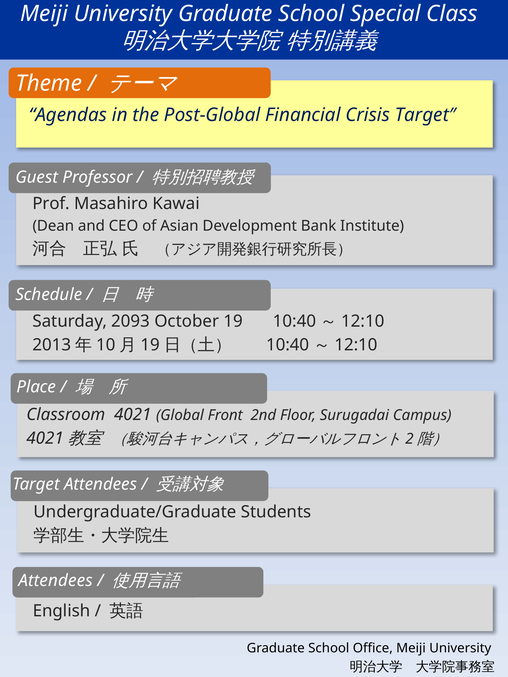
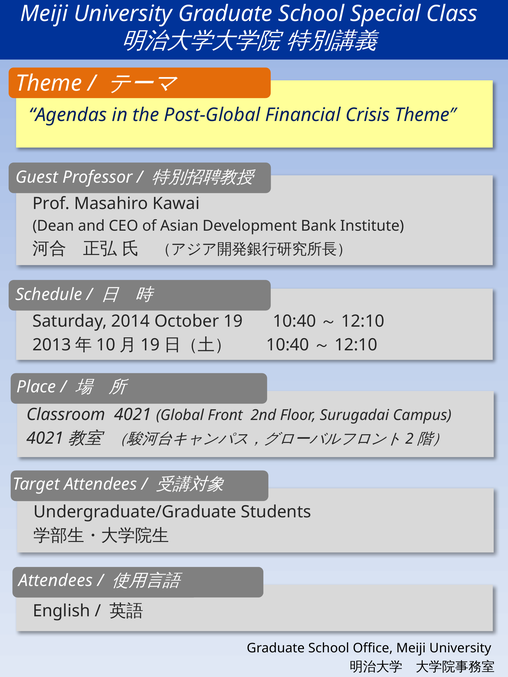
Target″: Target″ -> Theme″
2093: 2093 -> 2014
